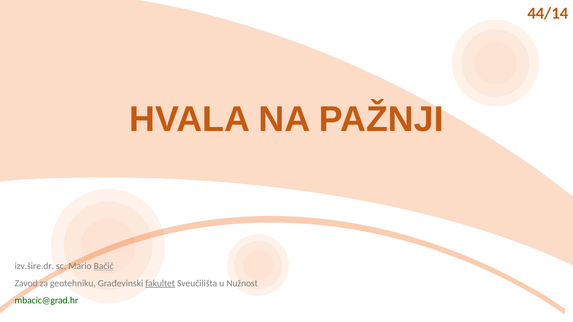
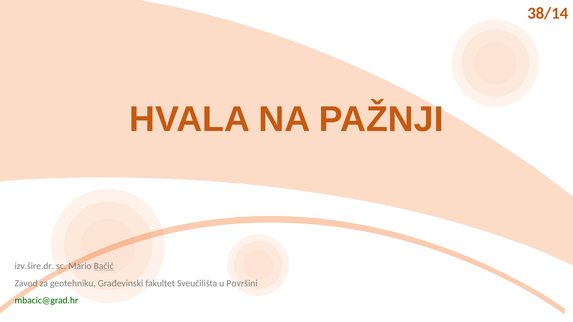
44/14: 44/14 -> 38/14
fakultet underline: present -> none
Nužnost: Nužnost -> Površini
